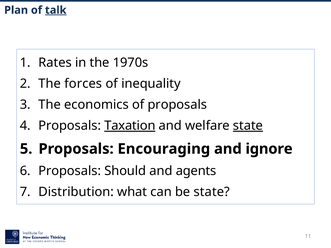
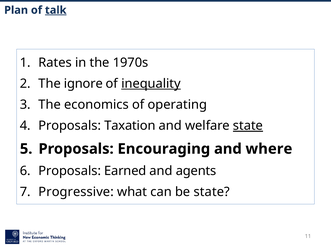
forces: forces -> ignore
inequality underline: none -> present
of proposals: proposals -> operating
Taxation underline: present -> none
ignore: ignore -> where
Should: Should -> Earned
Distribution: Distribution -> Progressive
